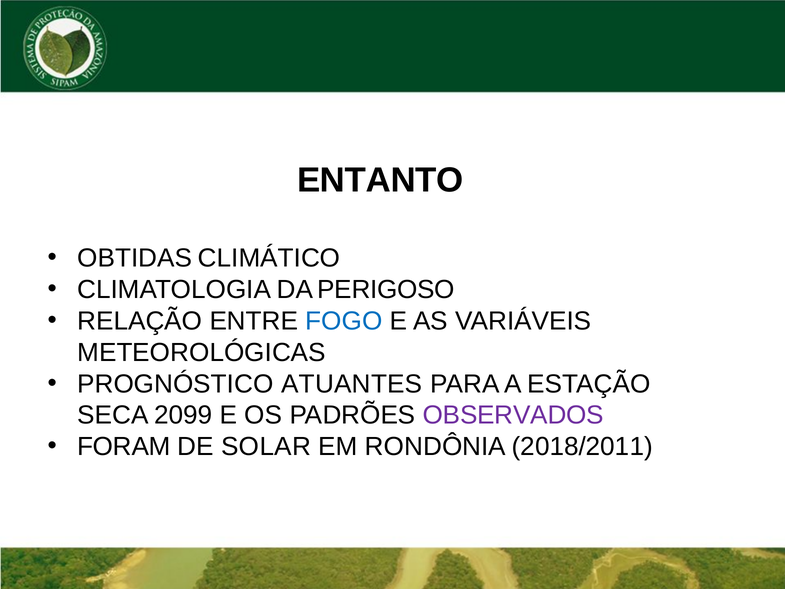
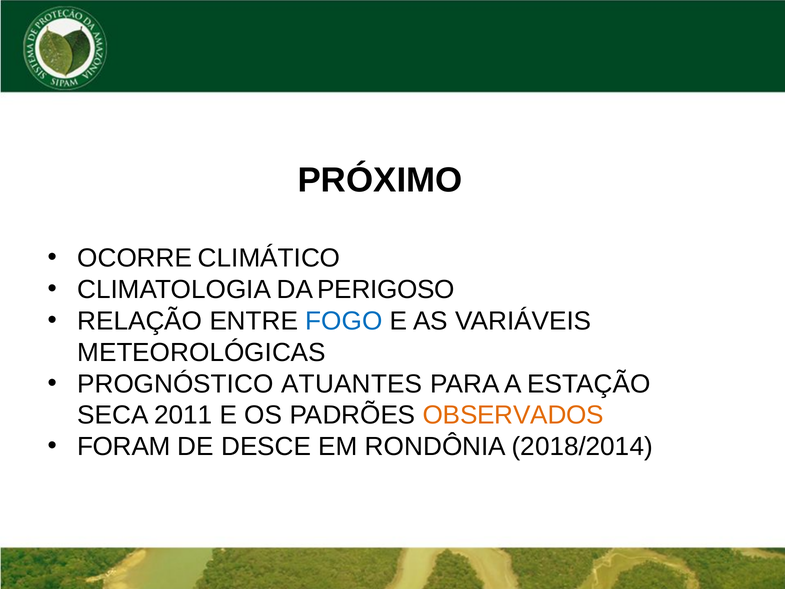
ENTANTO: ENTANTO -> PRÓXIMO
OBTIDAS: OBTIDAS -> OCORRE
2099: 2099 -> 2011
OBSERVADOS colour: purple -> orange
SOLAR: SOLAR -> DESCE
2018/2011: 2018/2011 -> 2018/2014
